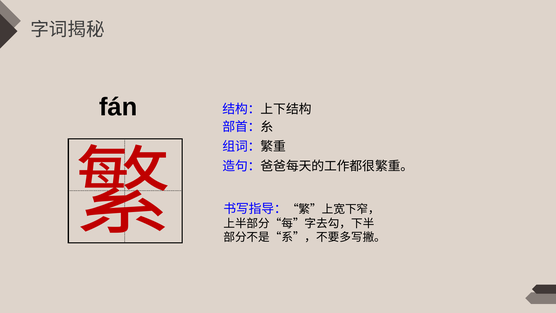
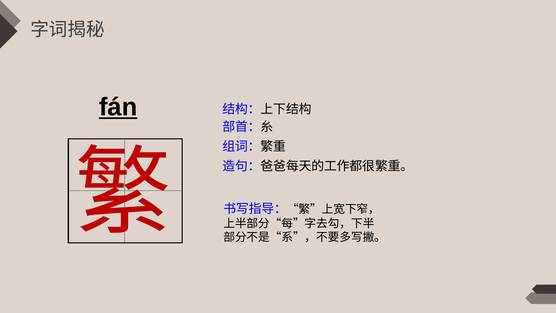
fán underline: none -> present
